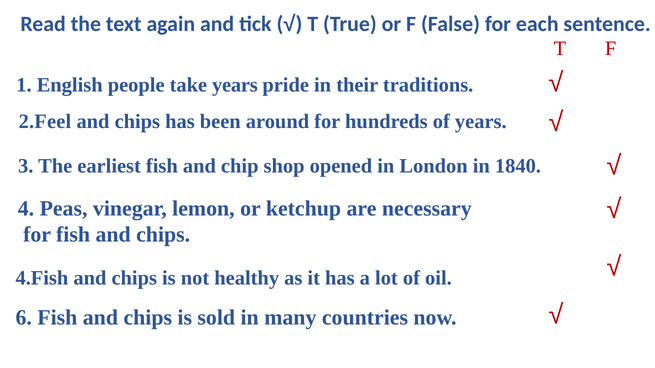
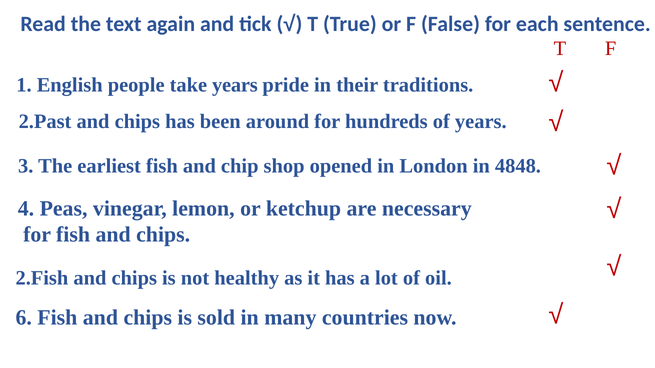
2.Feel: 2.Feel -> 2.Past
1840: 1840 -> 4848
4.Fish: 4.Fish -> 2.Fish
